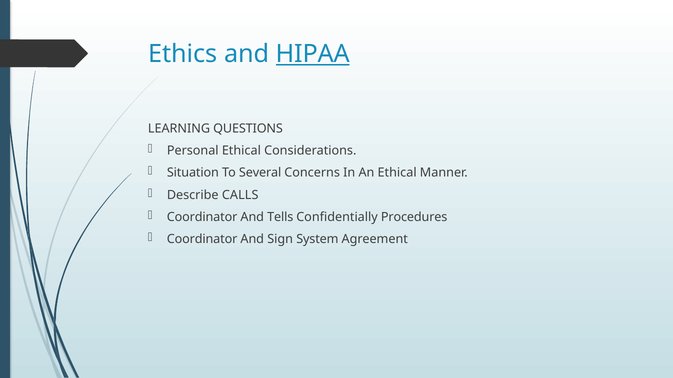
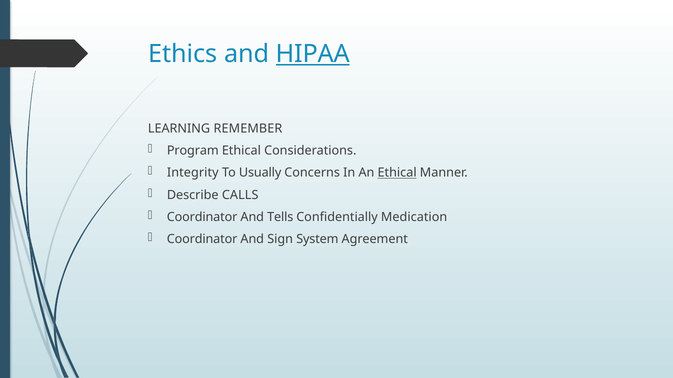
QUESTIONS: QUESTIONS -> REMEMBER
Personal: Personal -> Program
Situation: Situation -> Integrity
Several: Several -> Usually
Ethical at (397, 173) underline: none -> present
Procedures: Procedures -> Medication
